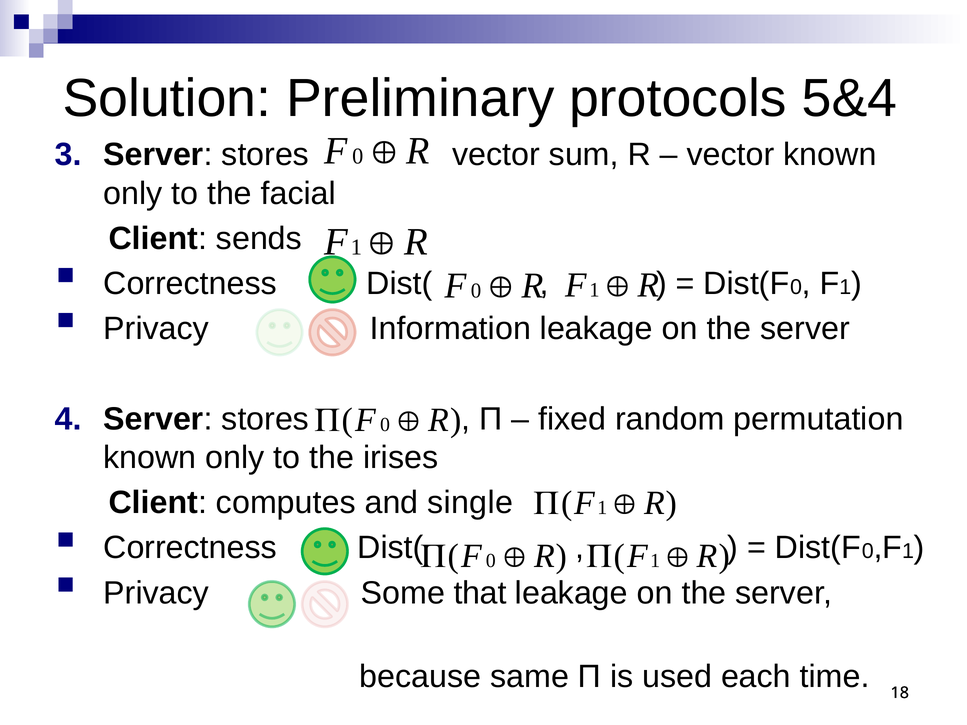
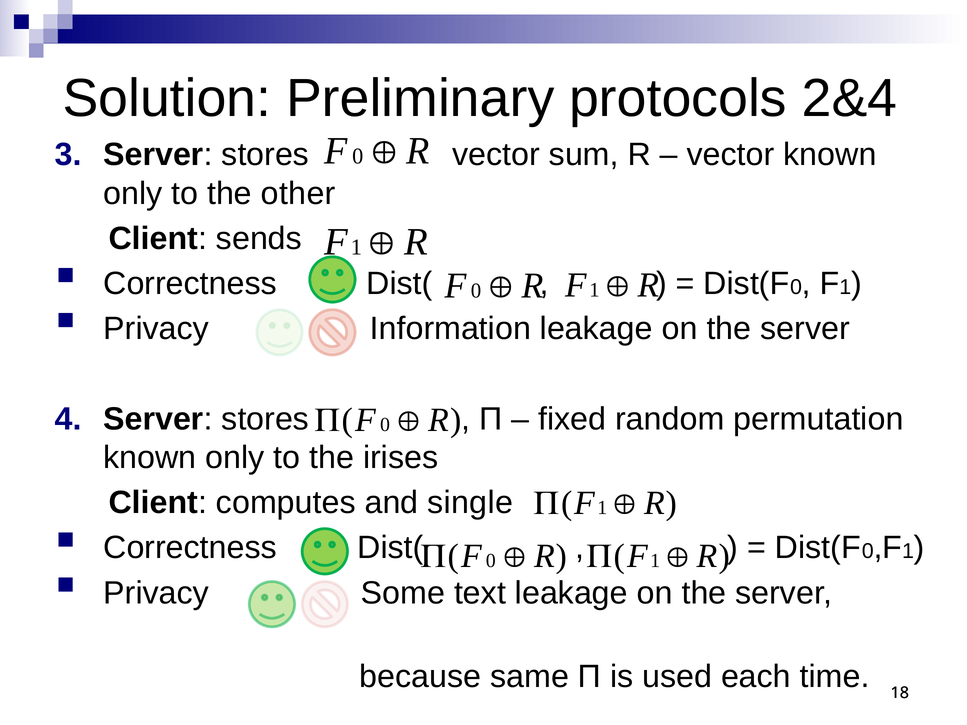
5&4: 5&4 -> 2&4
facial: facial -> other
that: that -> text
